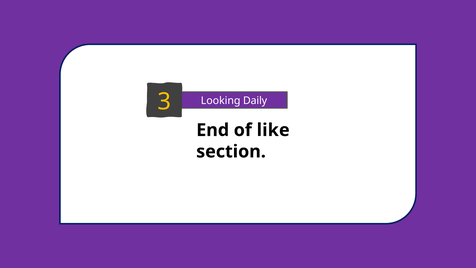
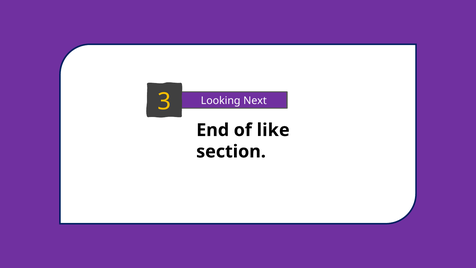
Daily: Daily -> Next
